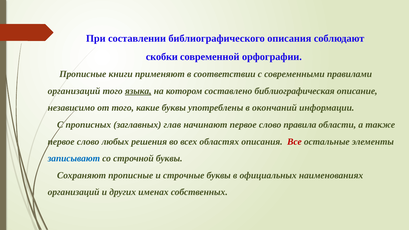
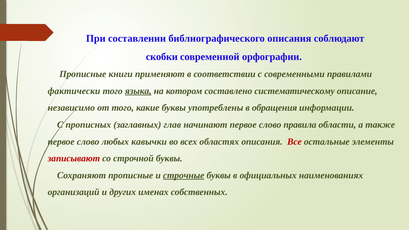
организаций at (74, 91): организаций -> фактически
библиографическая: библиографическая -> систематическому
окончаний: окончаний -> обращения
решения: решения -> кавычки
записывают colour: blue -> red
строчные underline: none -> present
